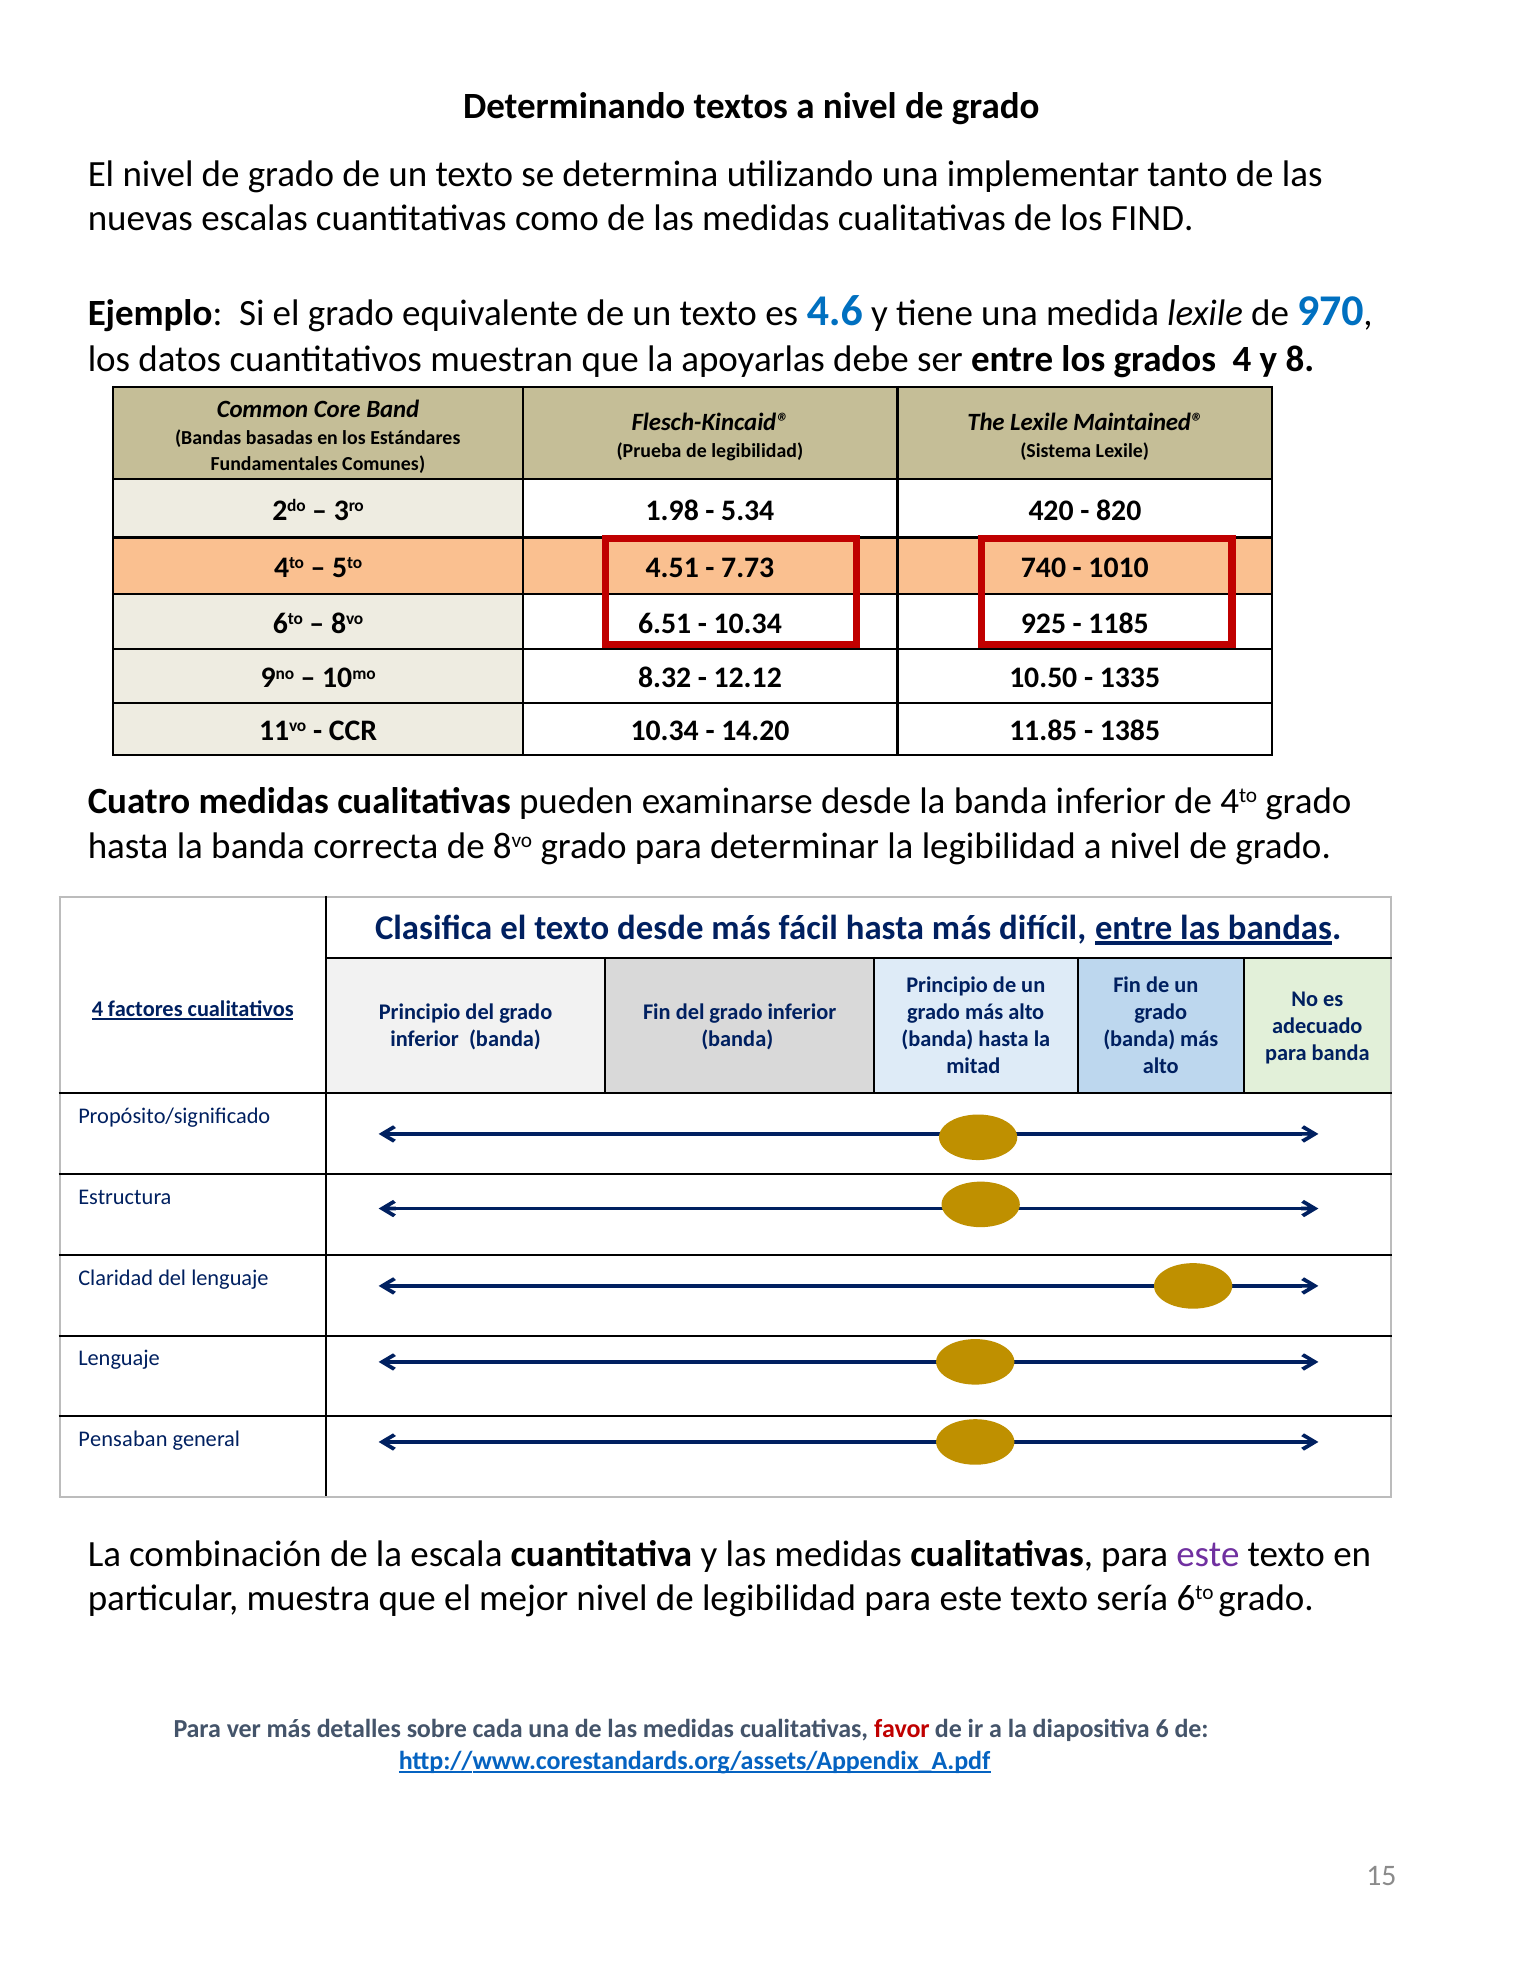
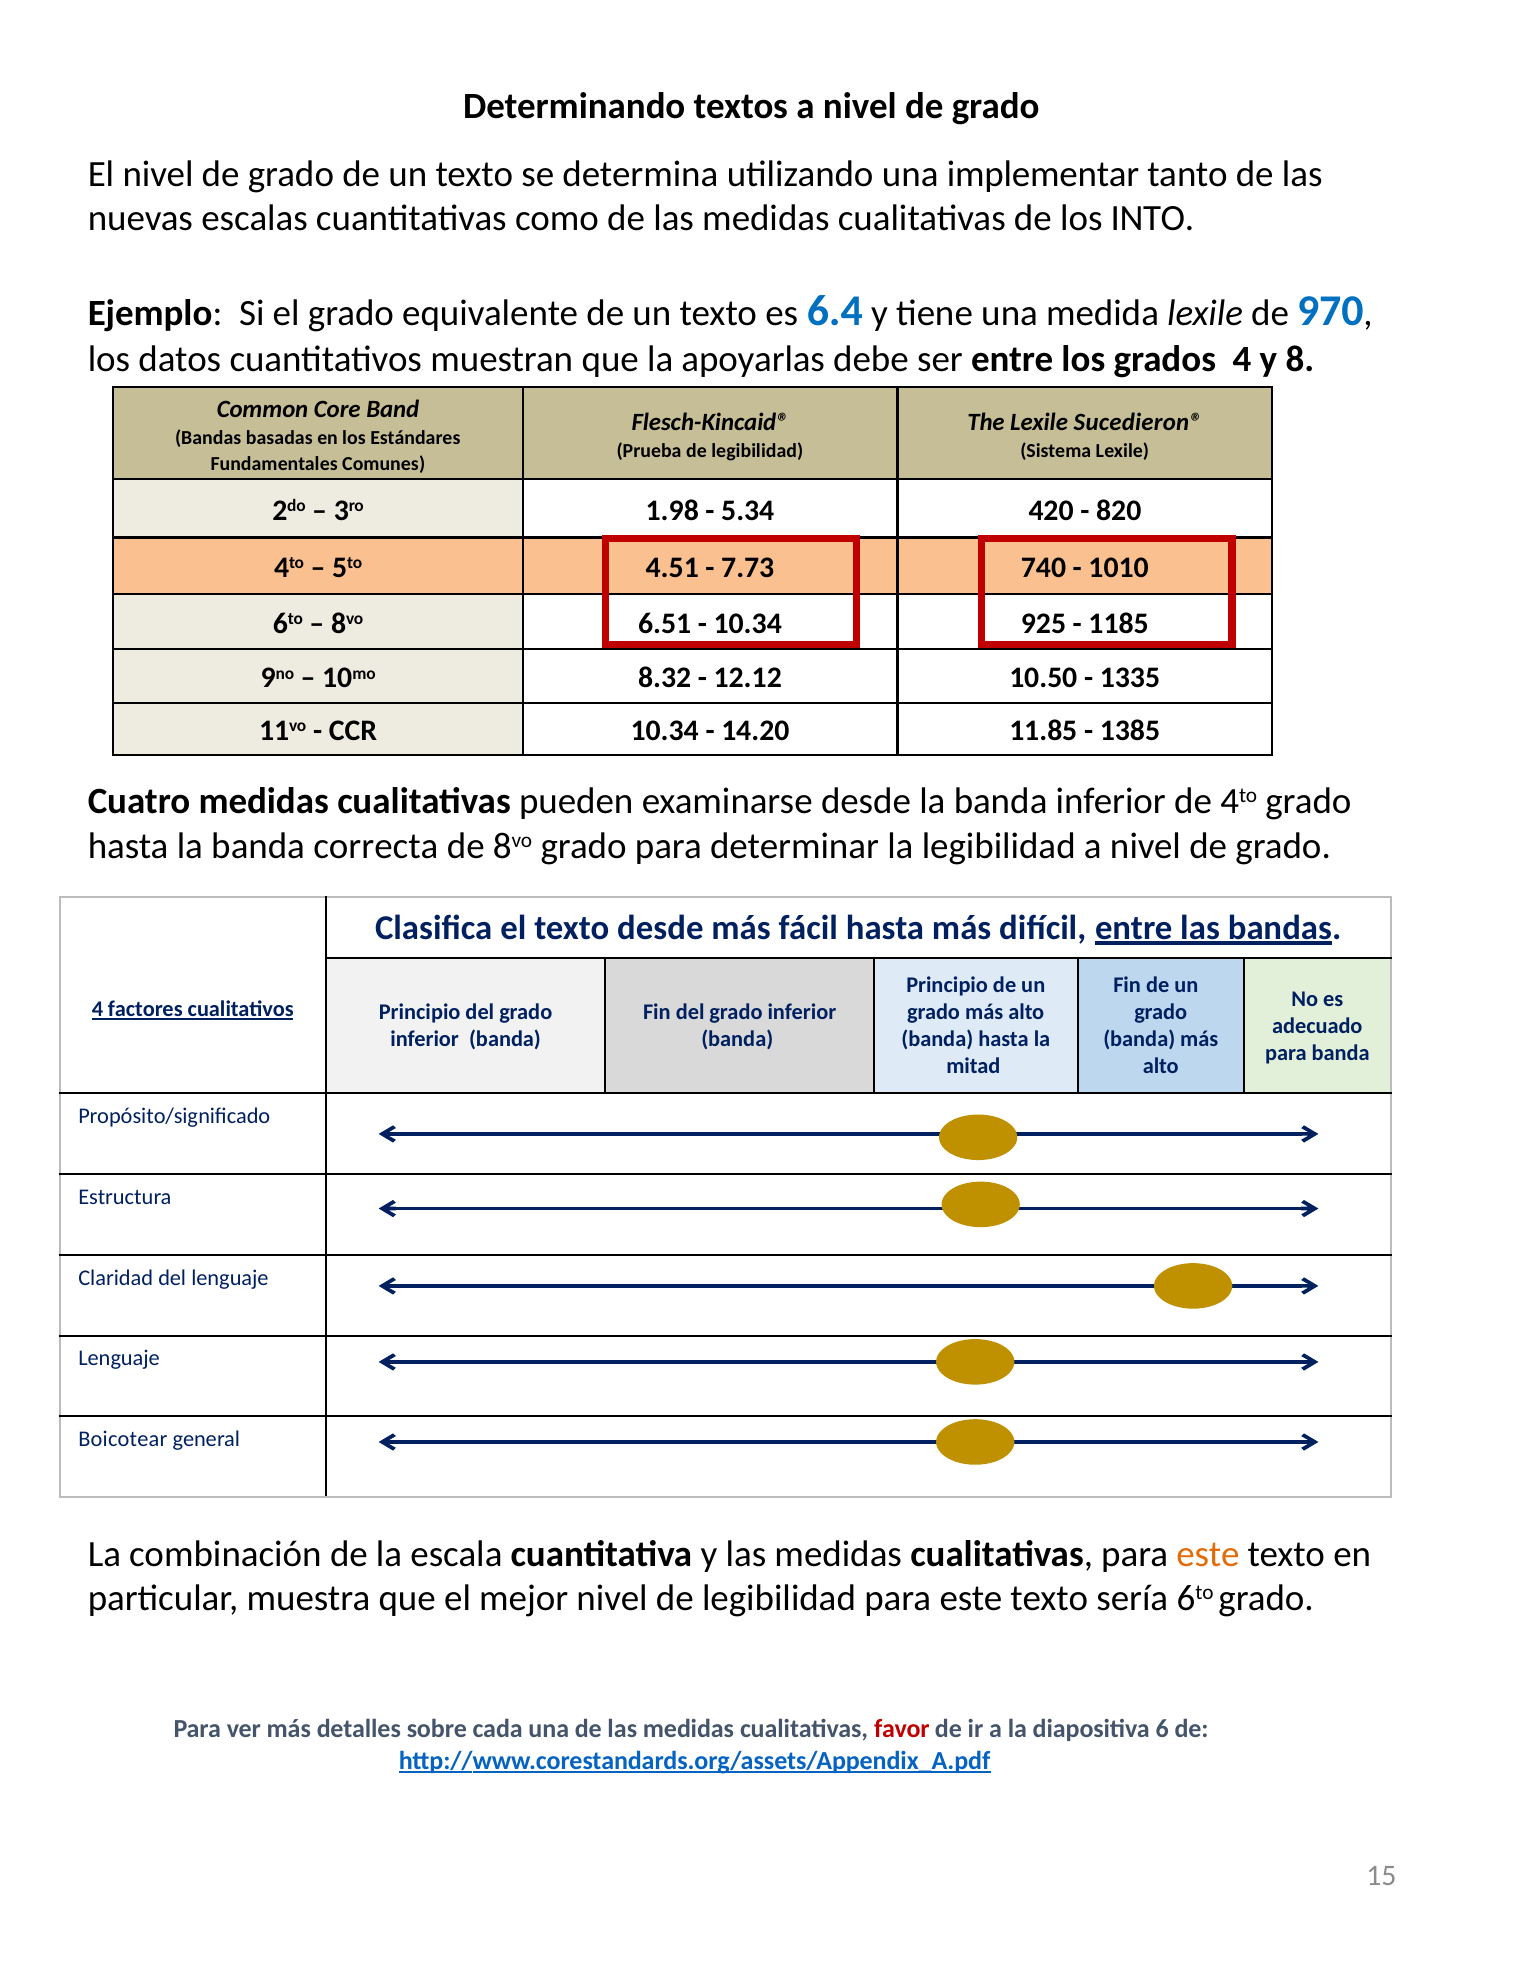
FIND: FIND -> INTO
4.6: 4.6 -> 6.4
Maintained®: Maintained® -> Sucedieron®
Pensaban: Pensaban -> Boicotear
este at (1208, 1554) colour: purple -> orange
